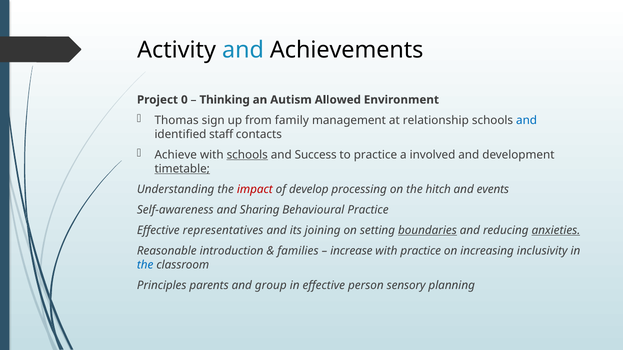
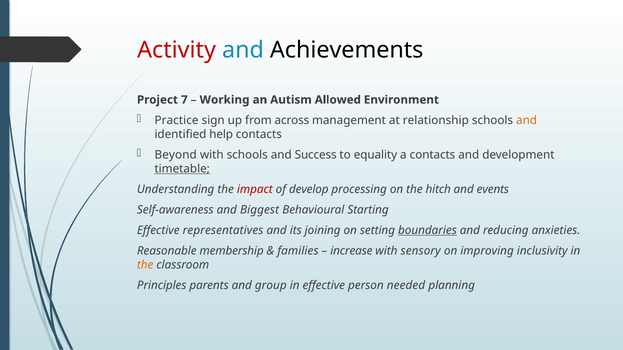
Activity colour: black -> red
0: 0 -> 7
Thinking: Thinking -> Working
Thomas: Thomas -> Practice
family: family -> across
and at (527, 120) colour: blue -> orange
staff: staff -> help
Achieve: Achieve -> Beyond
schools at (247, 155) underline: present -> none
to practice: practice -> equality
a involved: involved -> contacts
Sharing: Sharing -> Biggest
Behavioural Practice: Practice -> Starting
anxieties underline: present -> none
introduction: introduction -> membership
with practice: practice -> sensory
increasing: increasing -> improving
the at (145, 265) colour: blue -> orange
sensory: sensory -> needed
